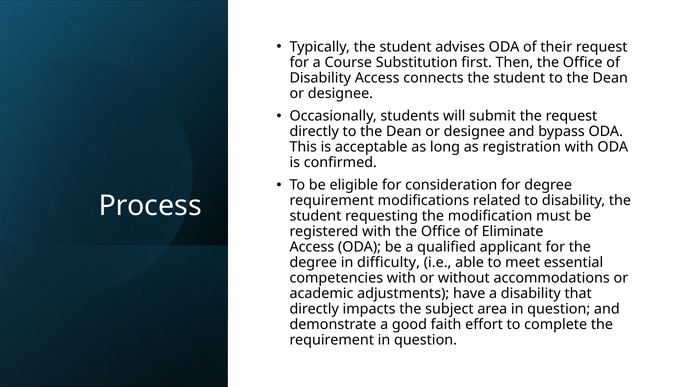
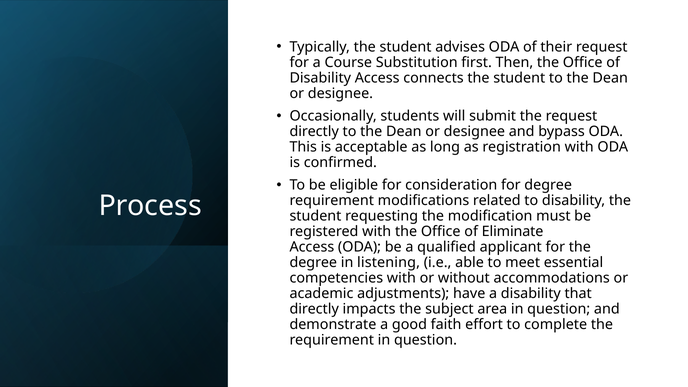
difficulty: difficulty -> listening
